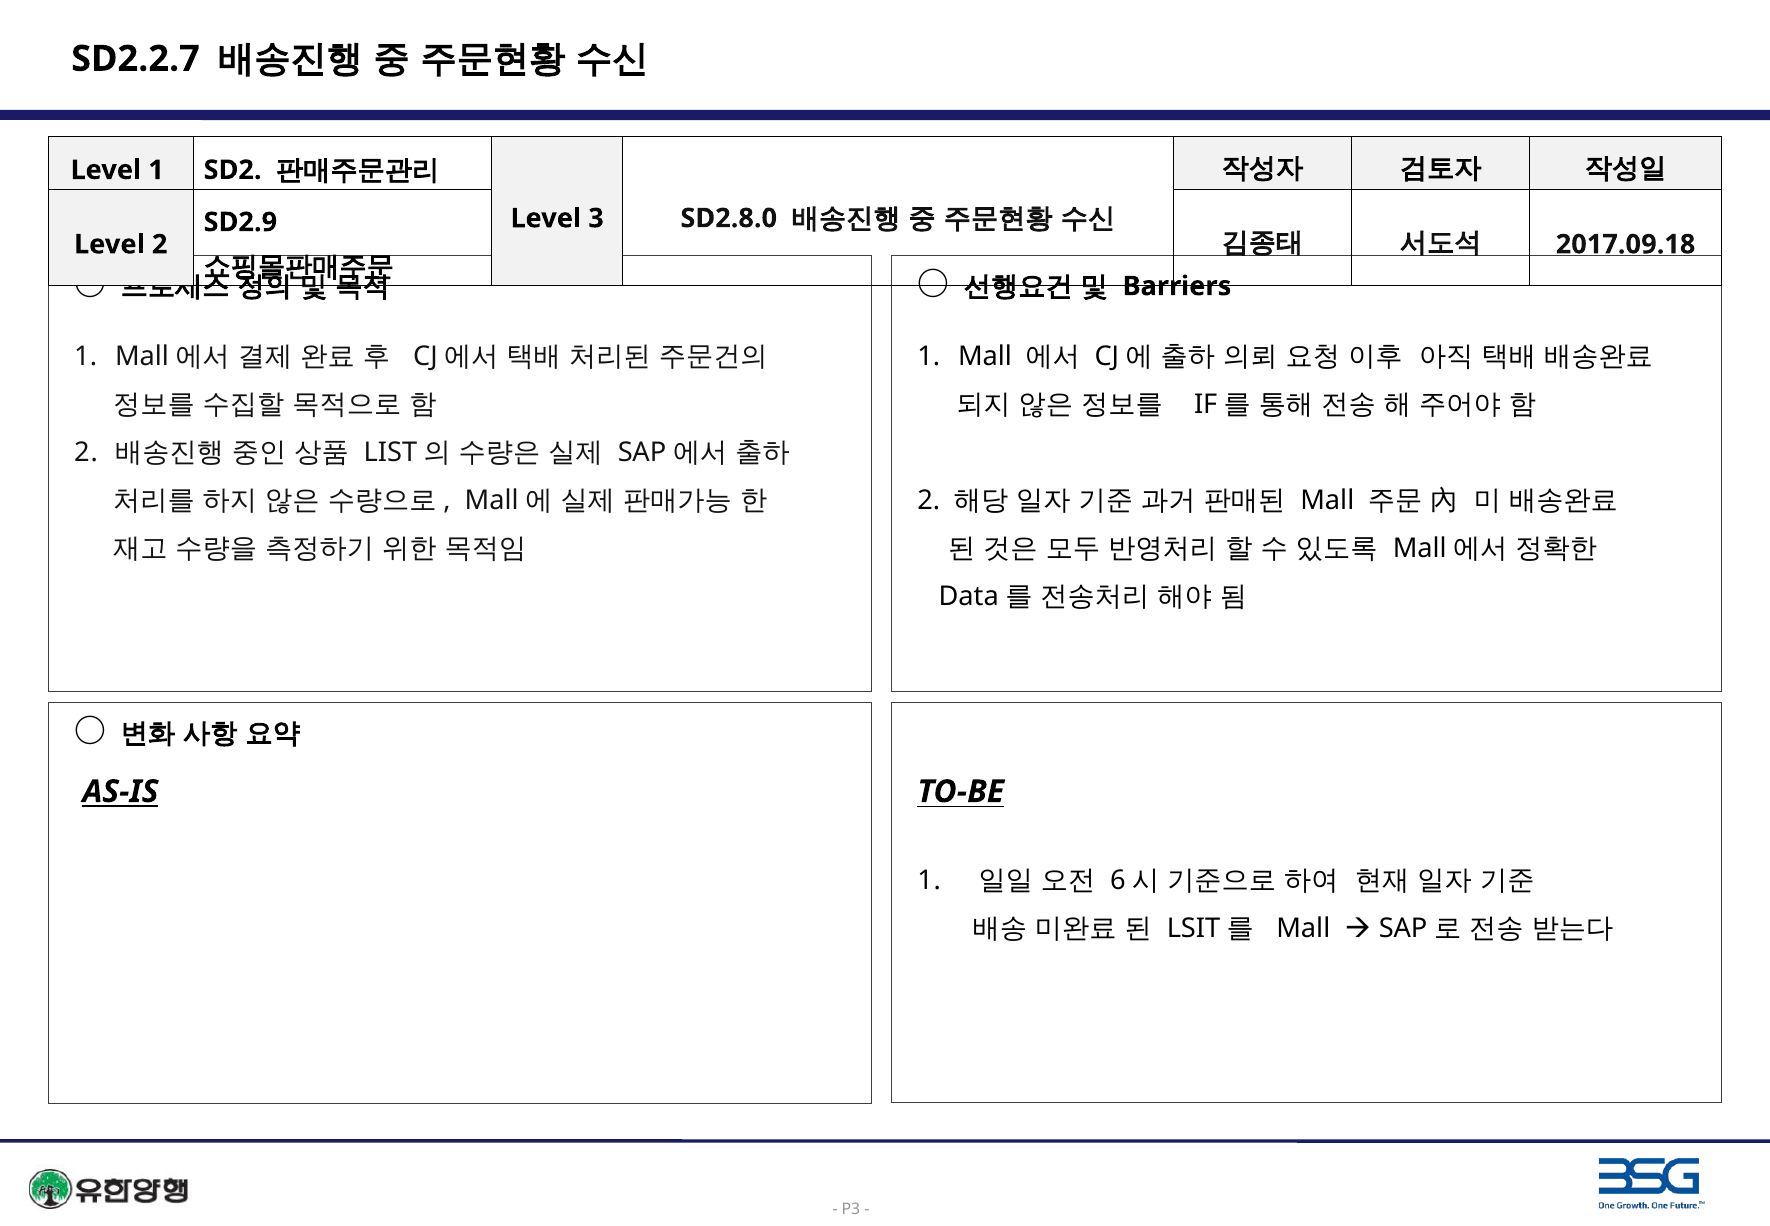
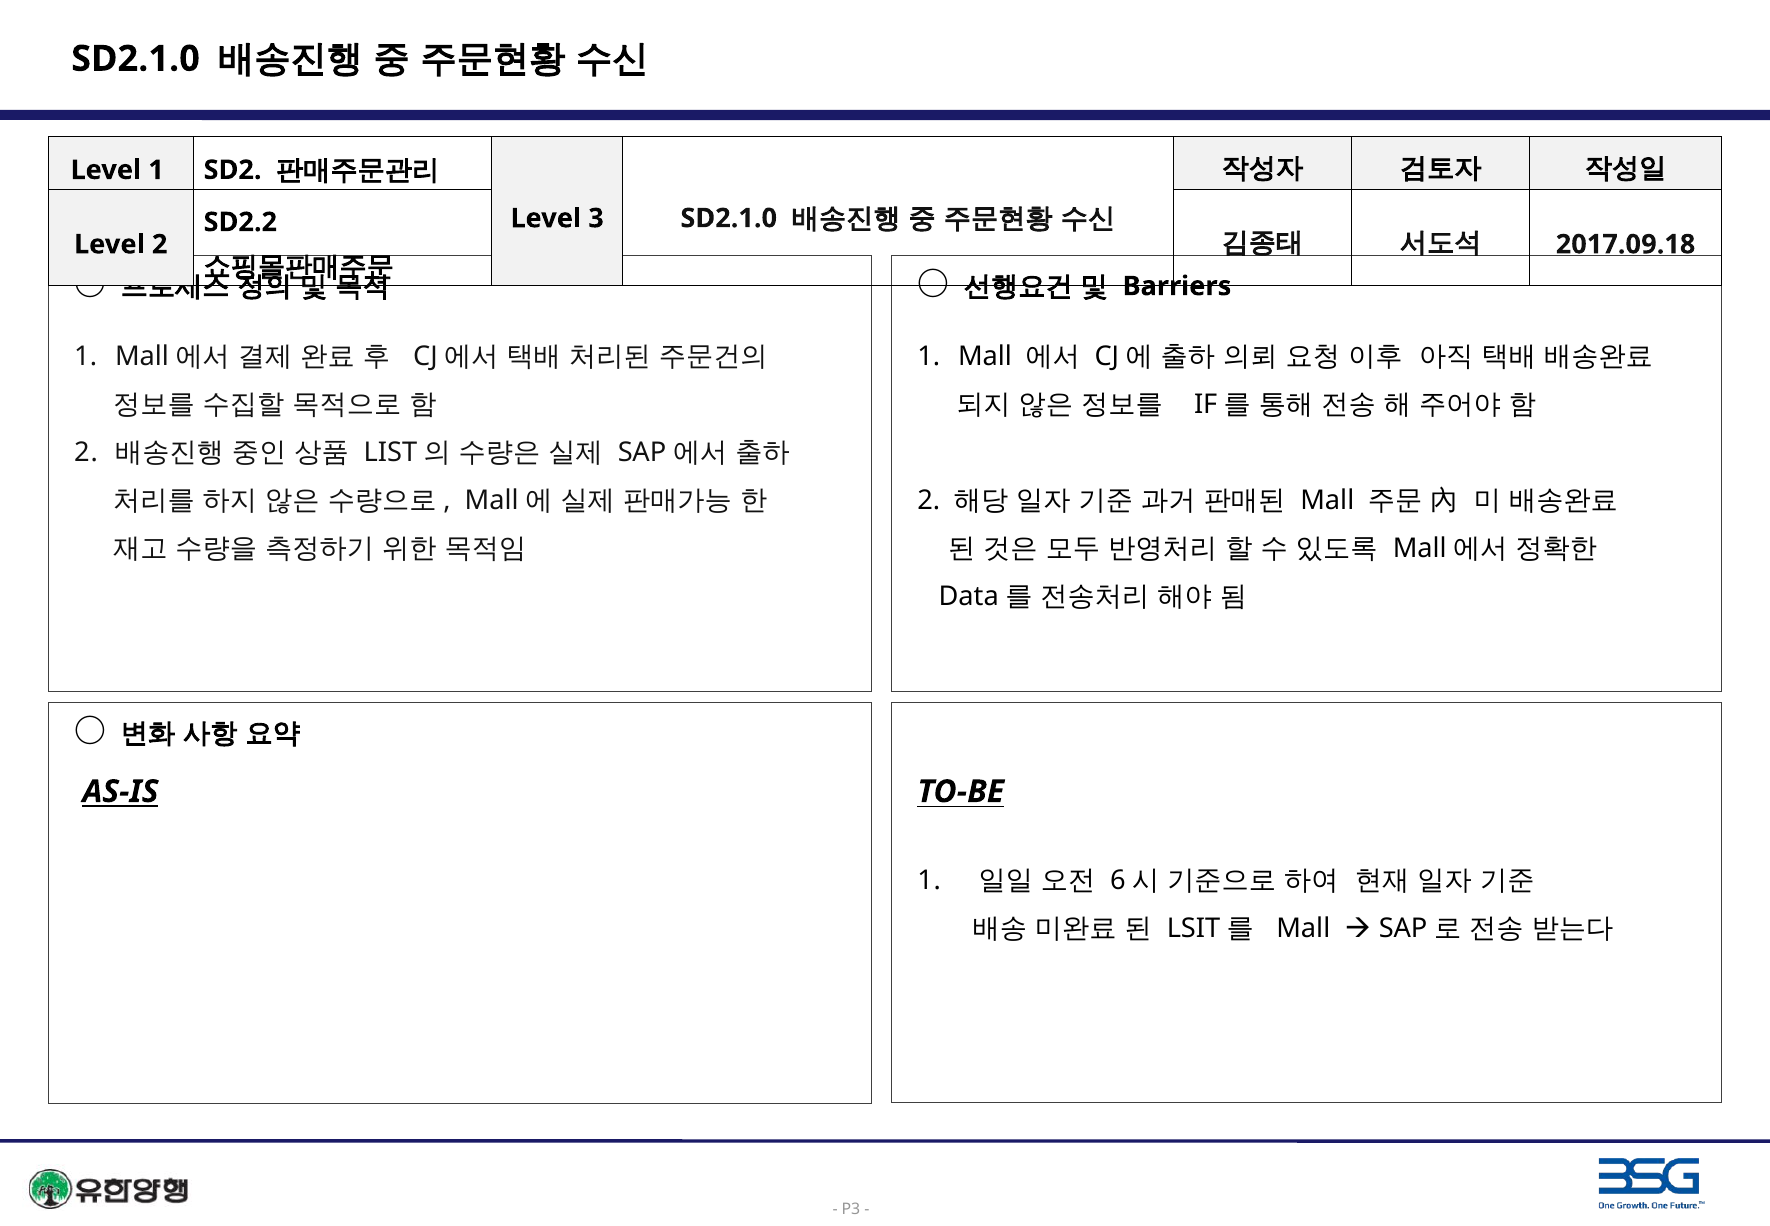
SD2.2.7 at (135, 59): SD2.2.7 -> SD2.1.0
3 SD2.8.0: SD2.8.0 -> SD2.1.0
SD2.9: SD2.9 -> SD2.2
